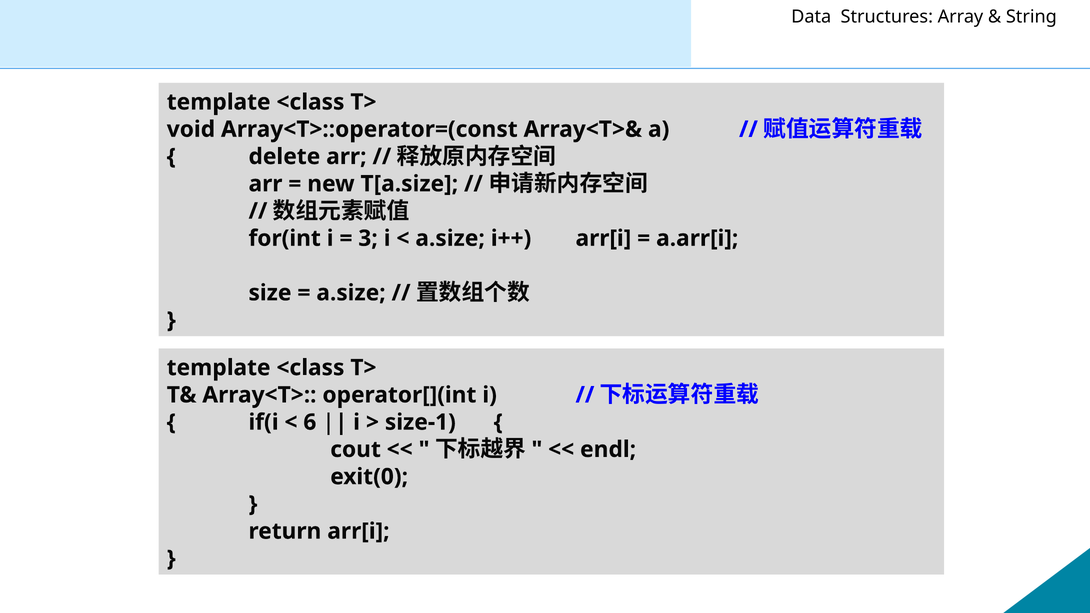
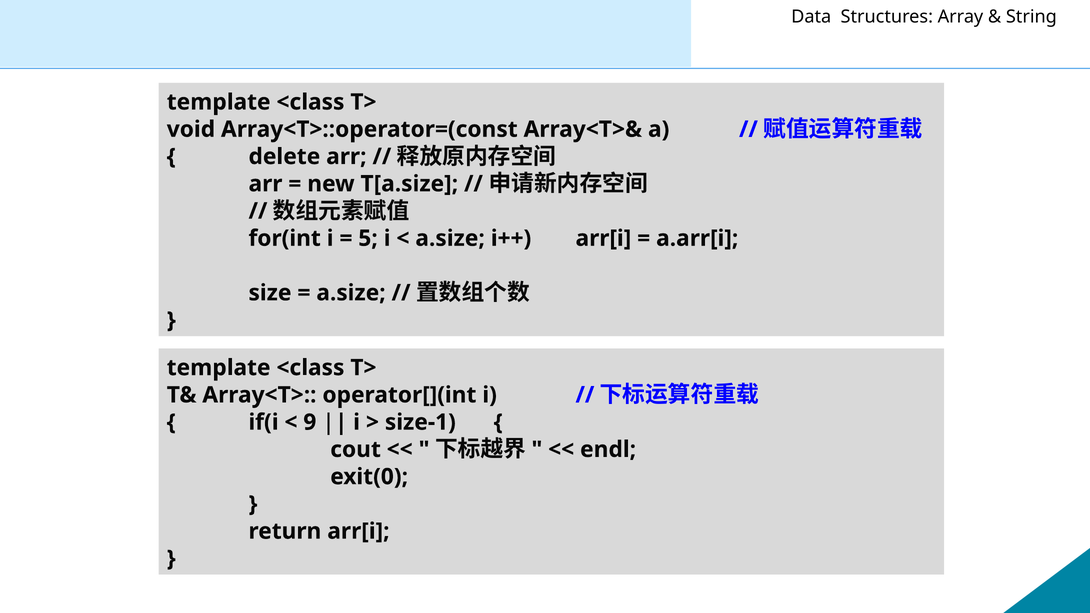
3: 3 -> 5
6: 6 -> 9
